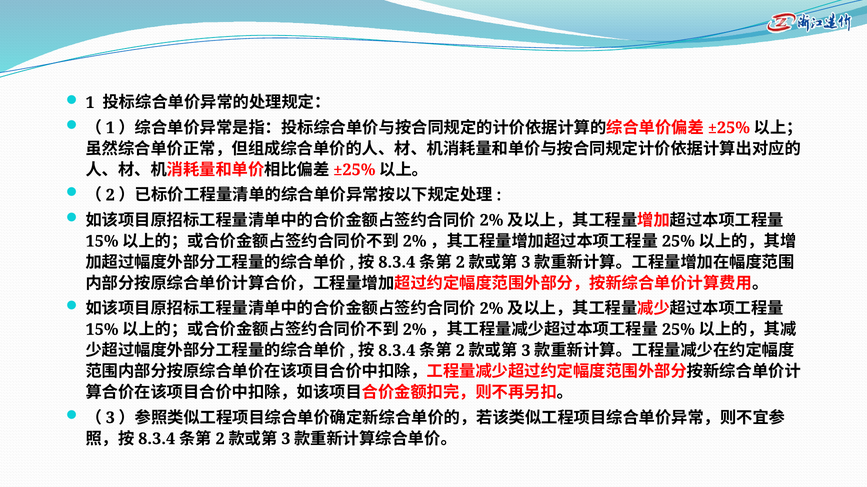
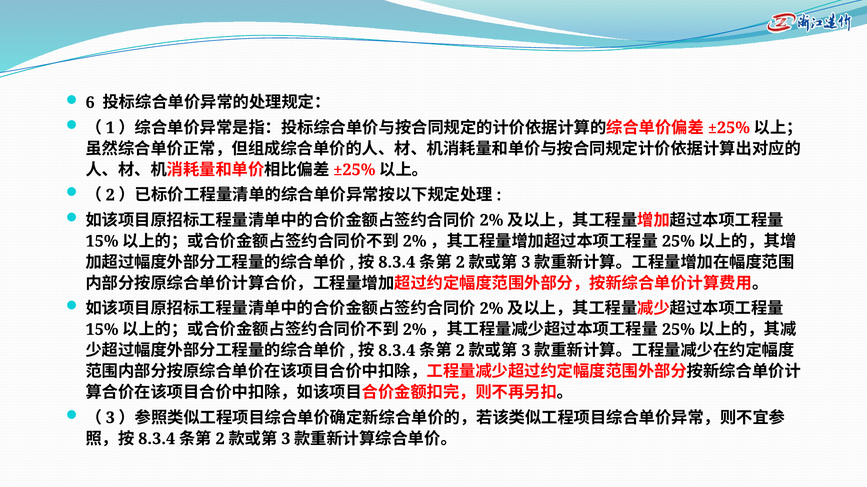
1: 1 -> 6
